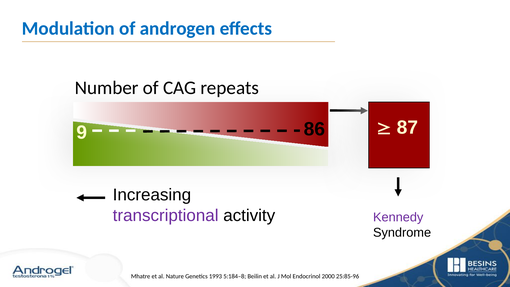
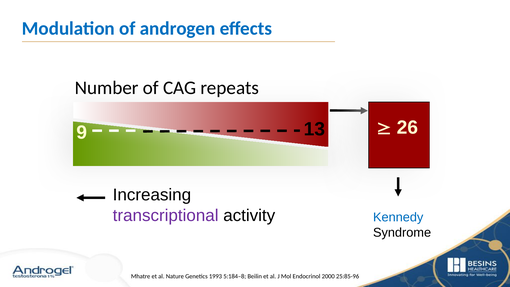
87: 87 -> 26
86: 86 -> 13
Kennedy colour: purple -> blue
